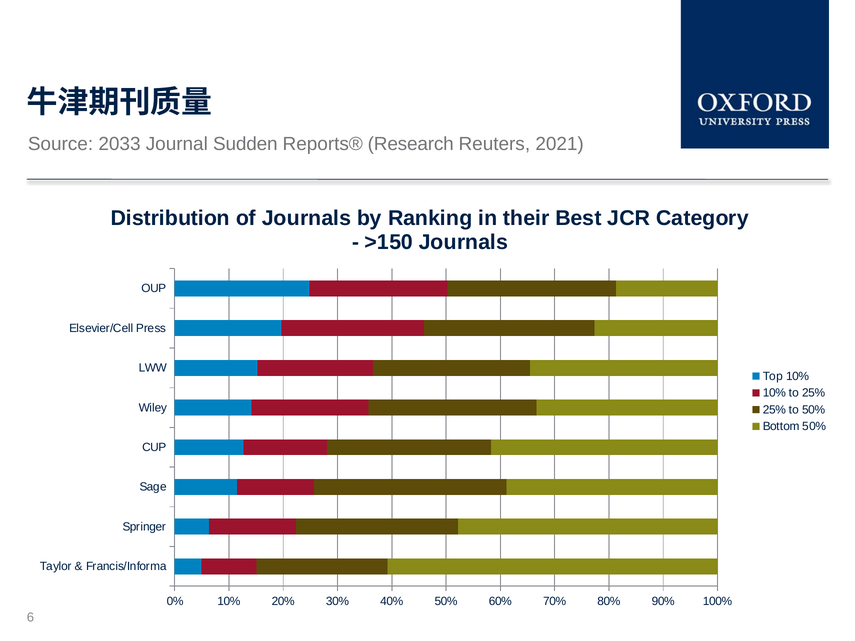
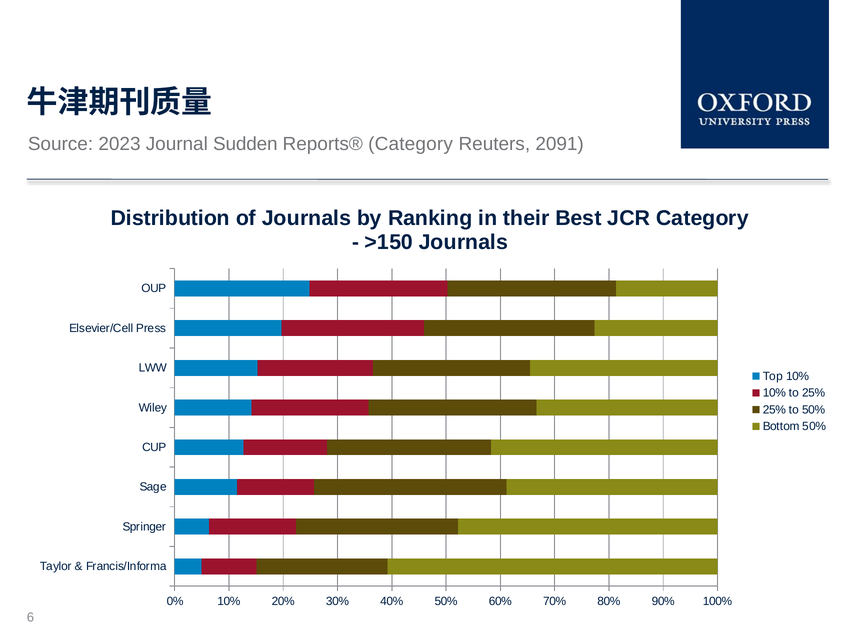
2033: 2033 -> 2023
Reports® Research: Research -> Category
2021: 2021 -> 2091
